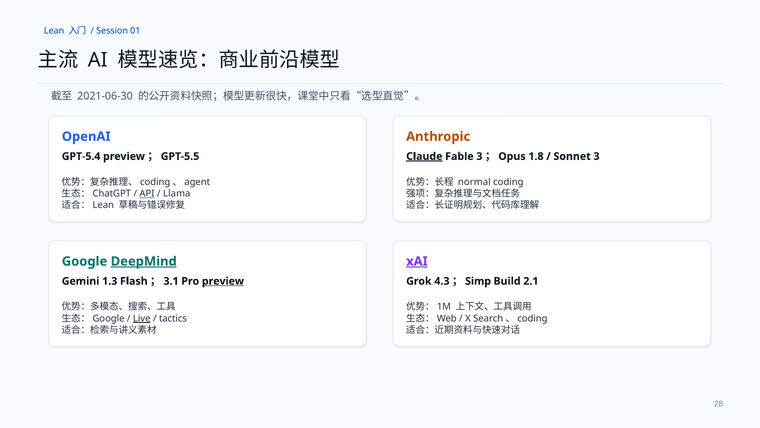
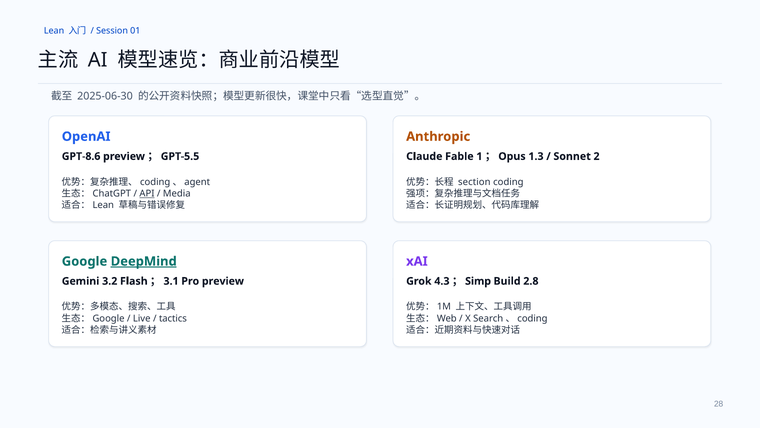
2021-06-30: 2021-06-30 -> 2025-06-30
GPT-5.4: GPT-5.4 -> GPT-8.6
Claude underline: present -> none
Fable 3: 3 -> 1
1.8: 1.8 -> 1.3
Sonnet 3: 3 -> 2
normal: normal -> section
Llama: Llama -> Media
xAI underline: present -> none
1.3: 1.3 -> 3.2
preview at (223, 281) underline: present -> none
2.1: 2.1 -> 2.8
Live underline: present -> none
